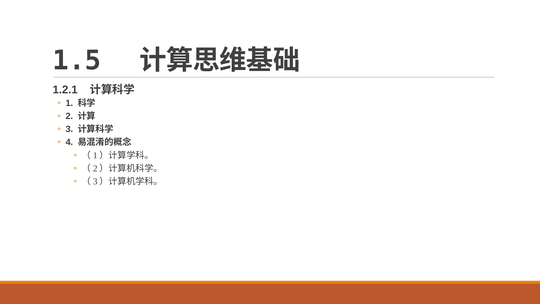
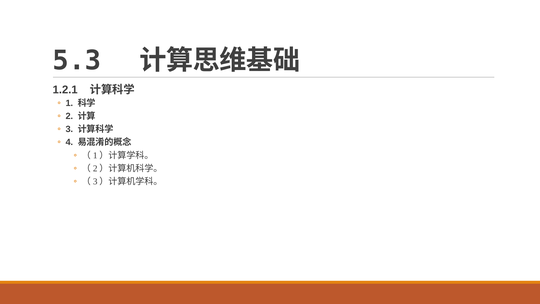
1.5: 1.5 -> 5.3
